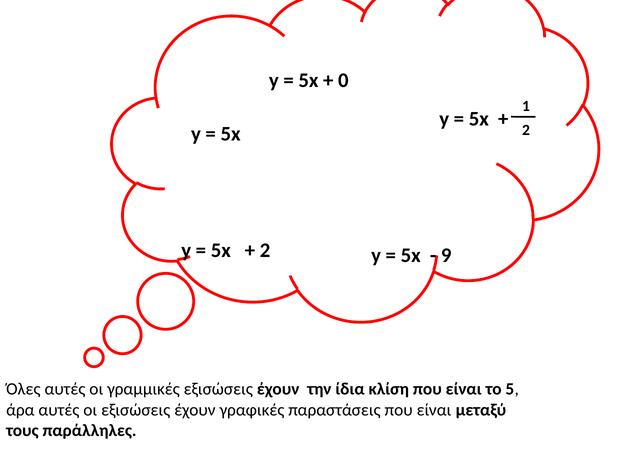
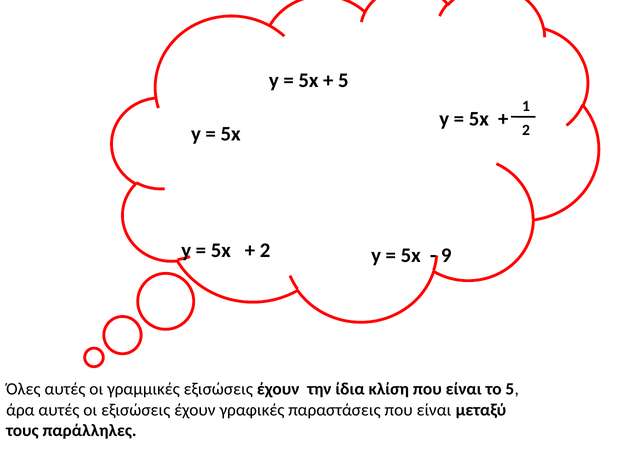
0 at (343, 80): 0 -> 5
